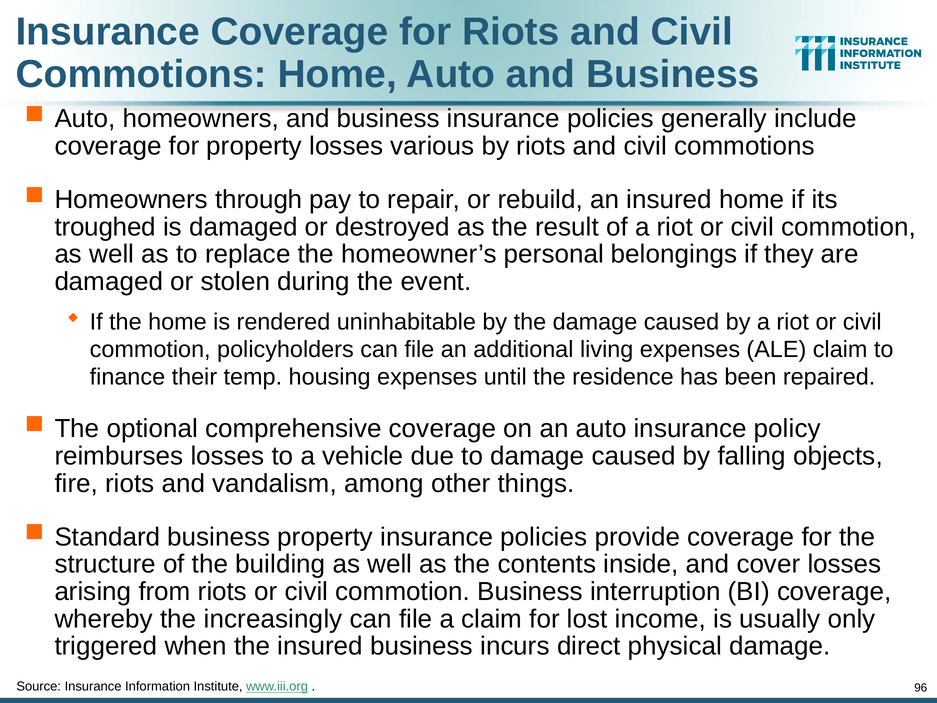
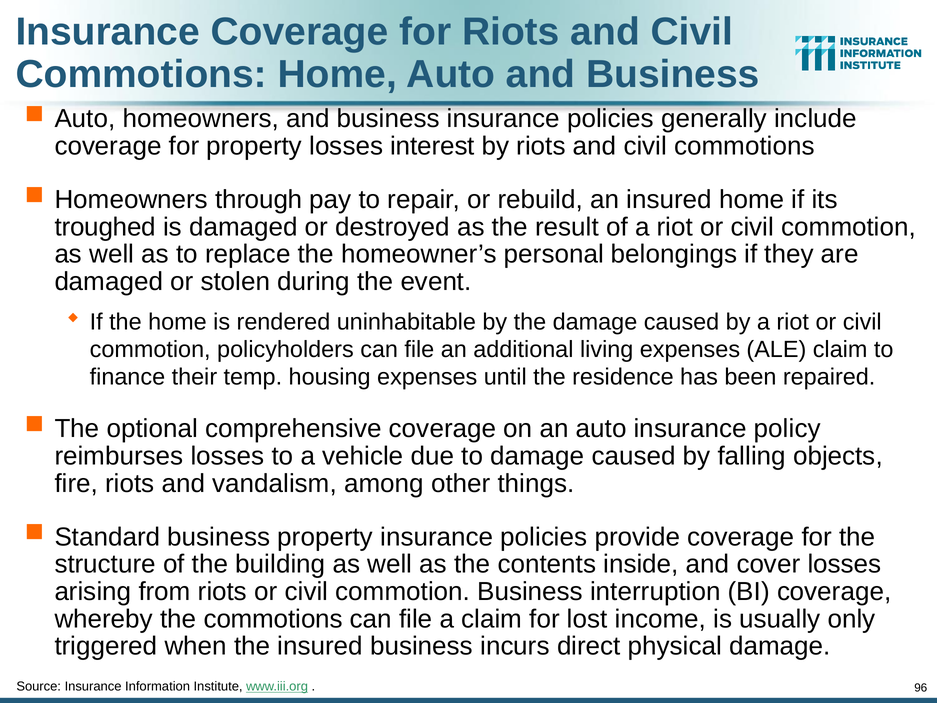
various: various -> interest
the increasingly: increasingly -> commotions
